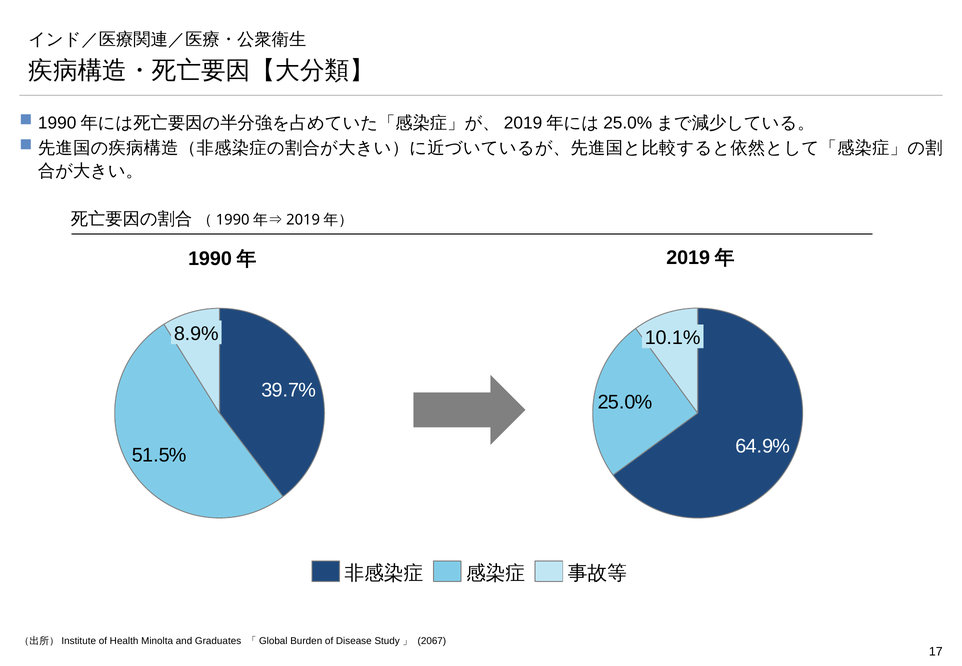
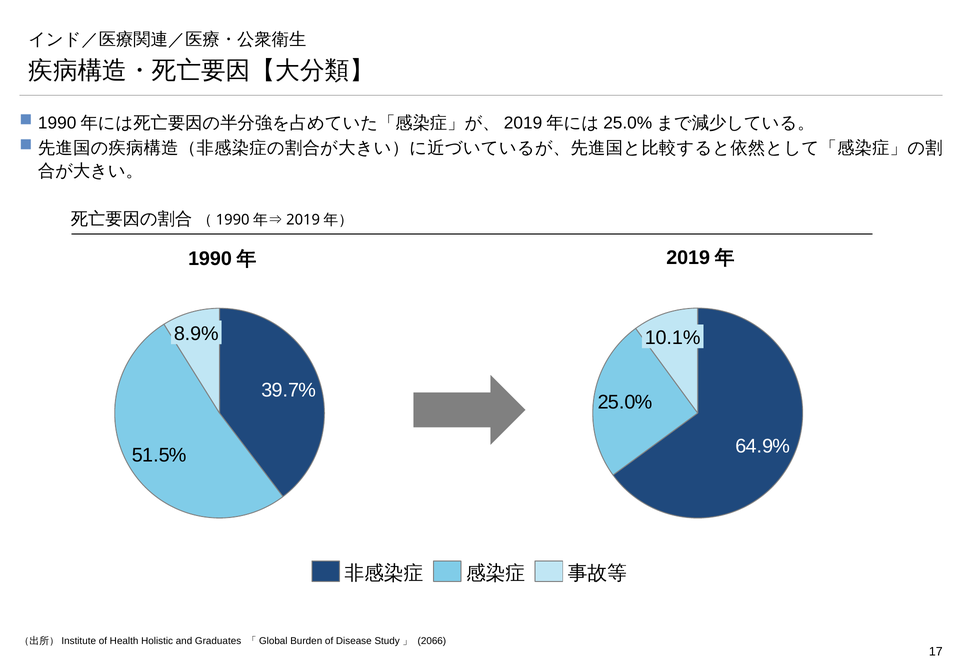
Minolta: Minolta -> Holistic
2067: 2067 -> 2066
